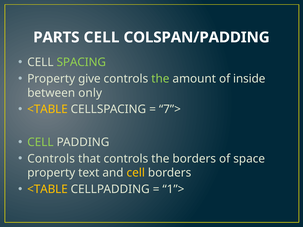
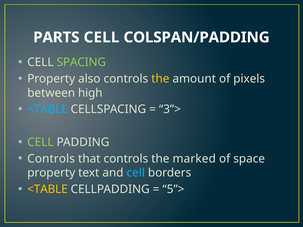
give: give -> also
the at (160, 79) colour: light green -> yellow
inside: inside -> pixels
only: only -> high
<TABLE at (47, 109) colour: yellow -> light blue
7”>: 7”> -> 3”>
the borders: borders -> marked
cell at (136, 173) colour: yellow -> light blue
1”>: 1”> -> 5”>
